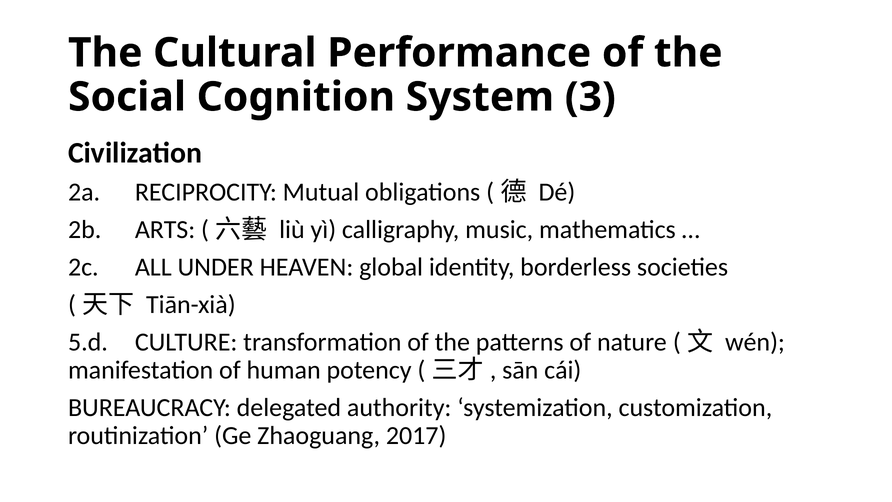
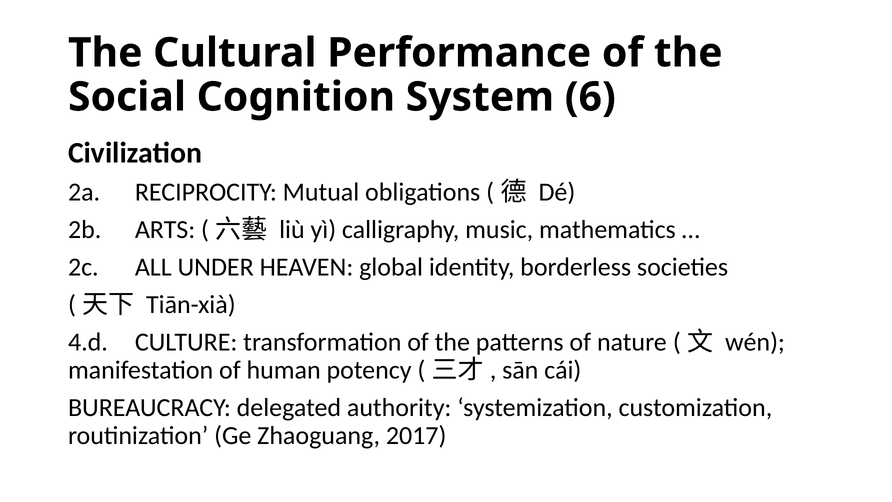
3: 3 -> 6
5.d: 5.d -> 4.d
